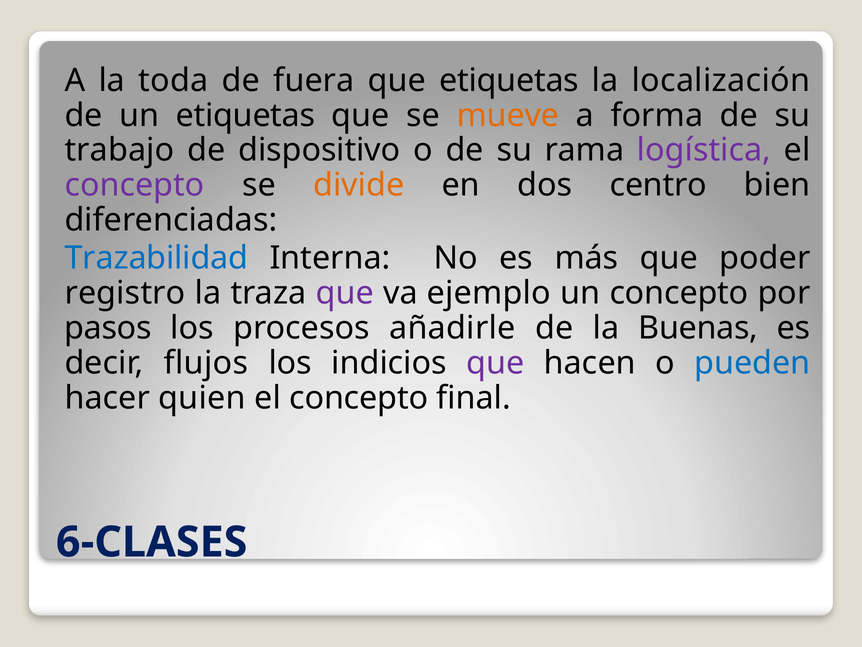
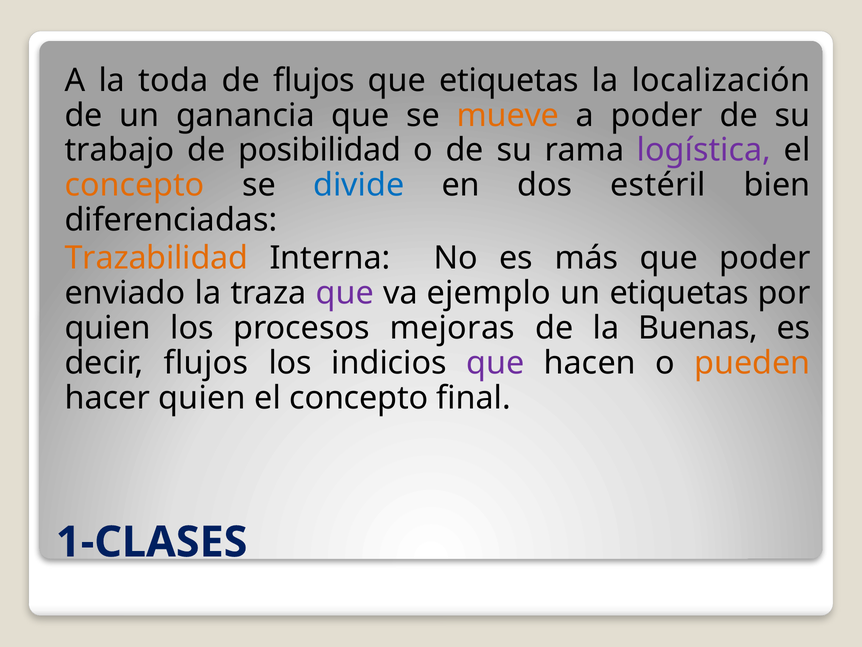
de fuera: fuera -> flujos
un etiquetas: etiquetas -> ganancia
a forma: forma -> poder
dispositivo: dispositivo -> posibilidad
concepto at (135, 185) colour: purple -> orange
divide colour: orange -> blue
centro: centro -> estéril
Trazabilidad colour: blue -> orange
registro: registro -> enviado
un concepto: concepto -> etiquetas
pasos at (108, 328): pasos -> quien
añadirle: añadirle -> mejoras
pueden colour: blue -> orange
6-CLASES: 6-CLASES -> 1-CLASES
